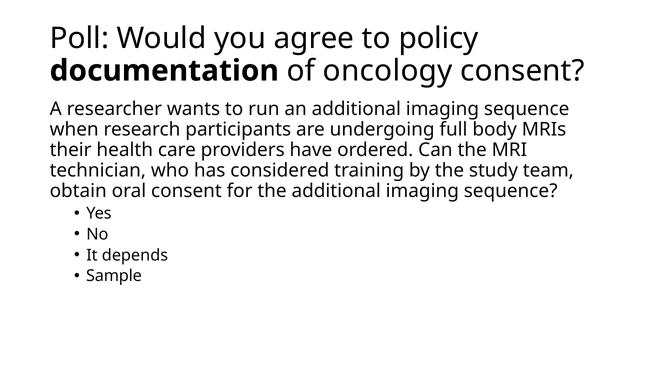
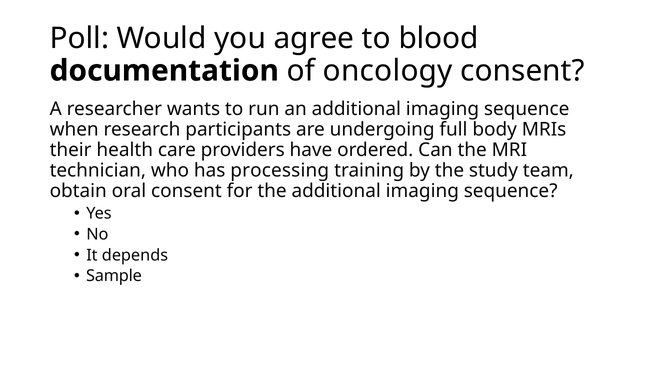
policy: policy -> blood
considered: considered -> processing
